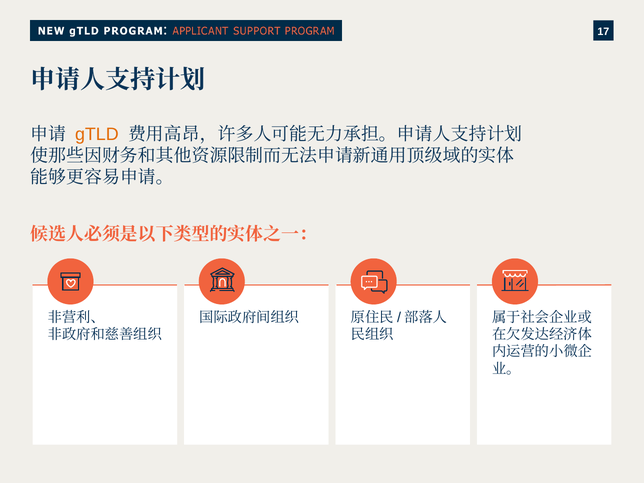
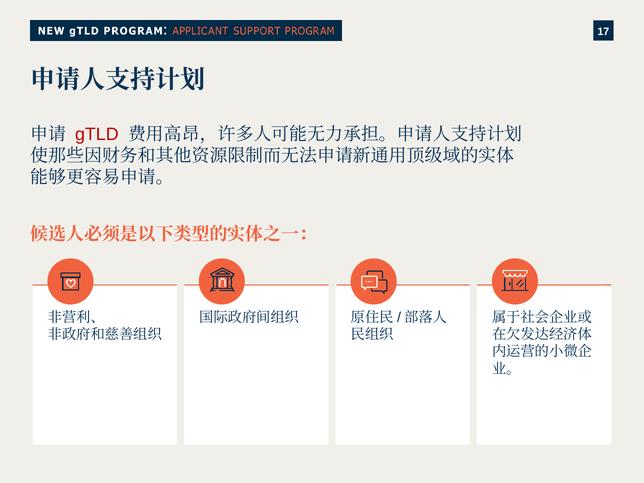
gTLD colour: orange -> red
